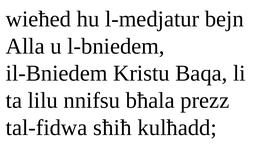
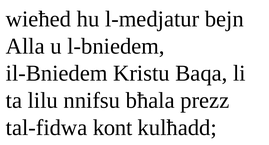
sħiħ: sħiħ -> kont
